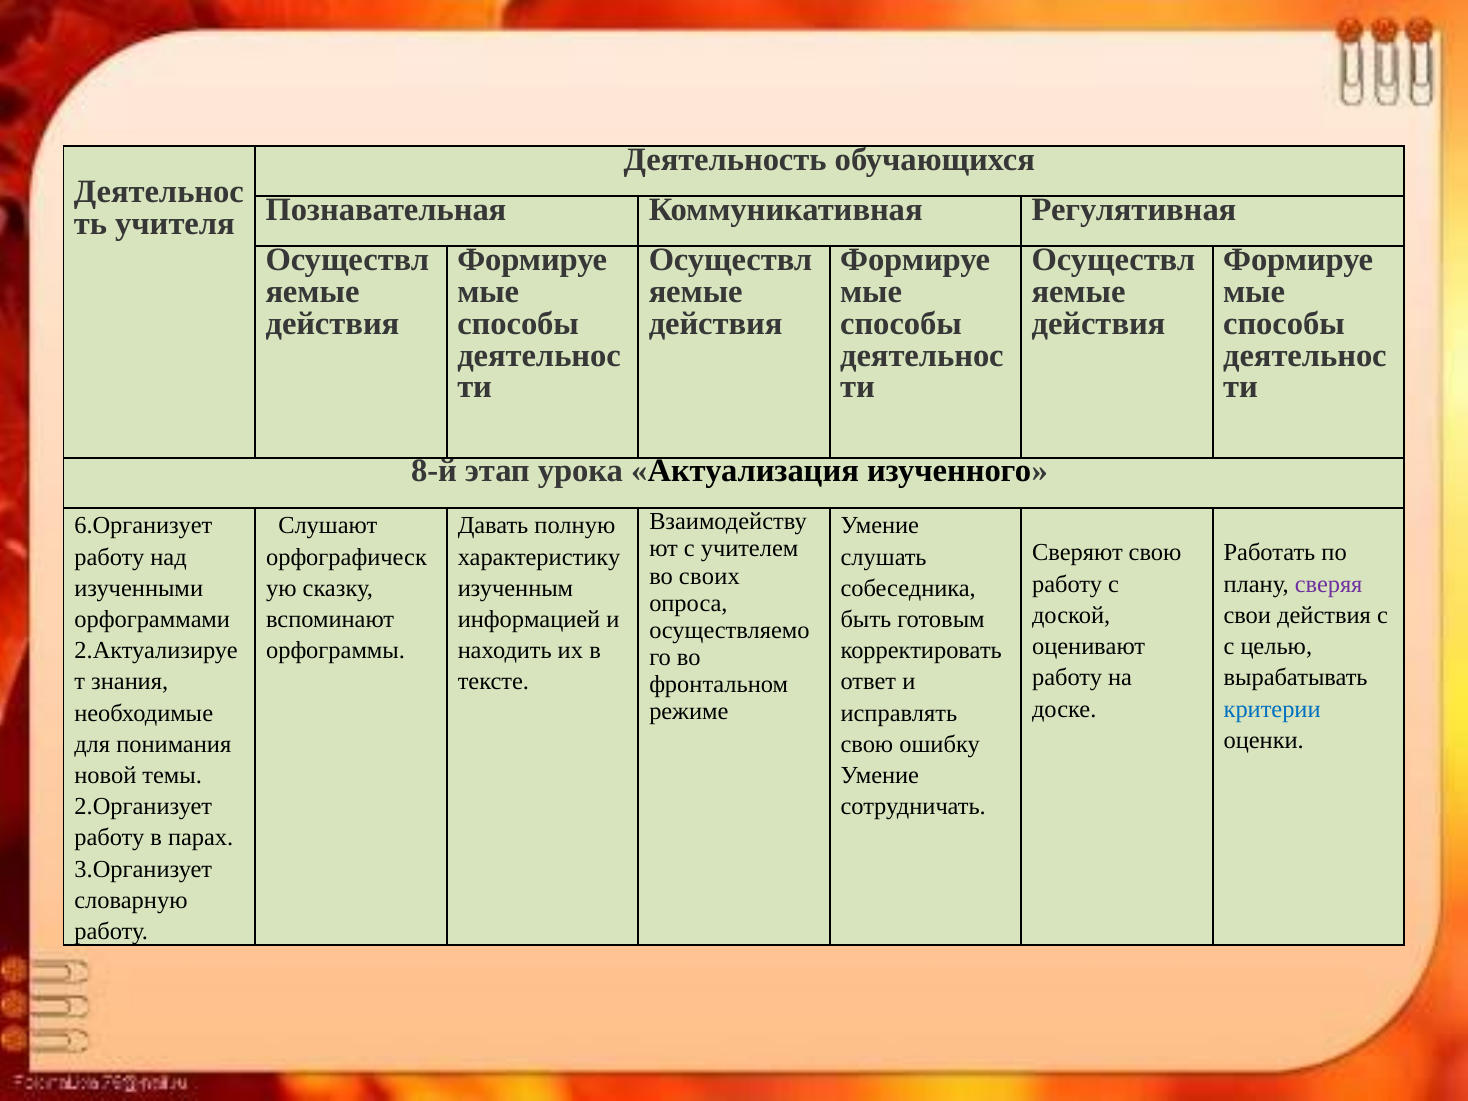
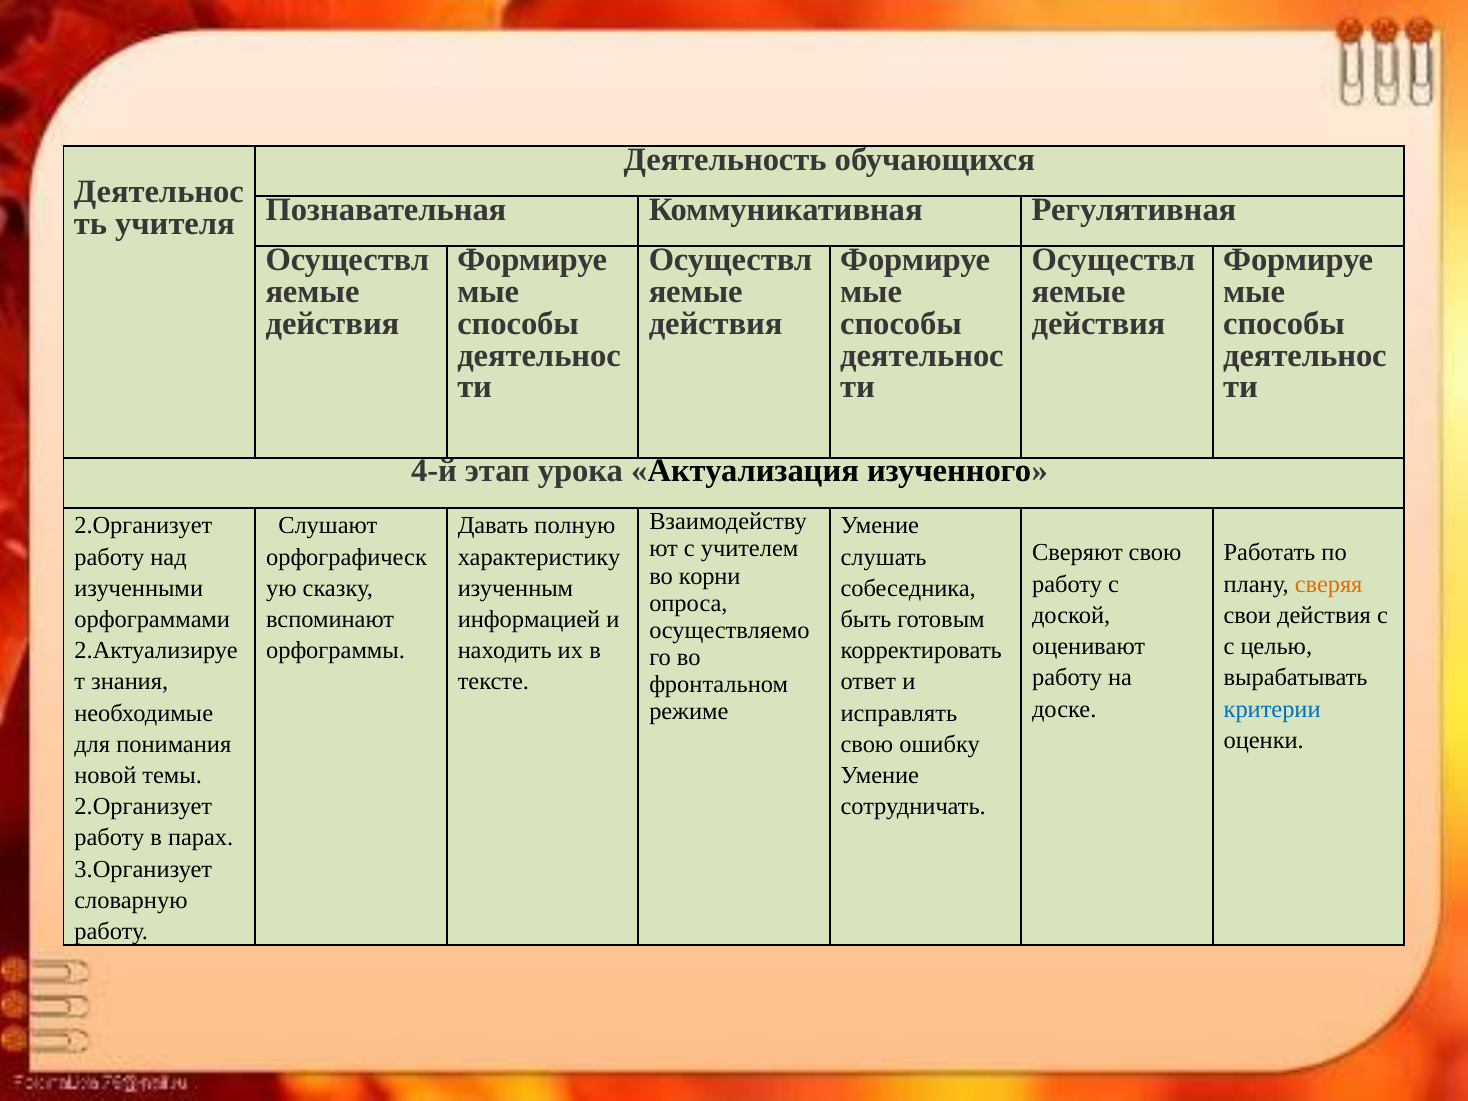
8-й: 8-й -> 4-й
6.Организует at (143, 526): 6.Организует -> 2.Организует
своих: своих -> корни
сверяя colour: purple -> orange
